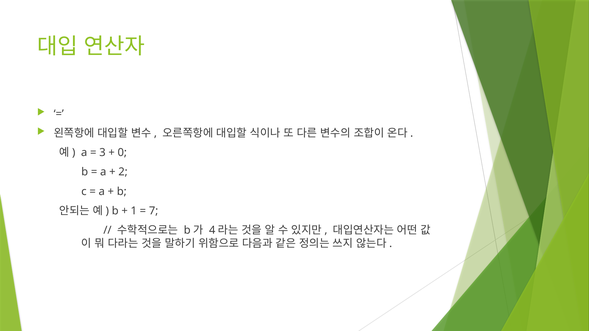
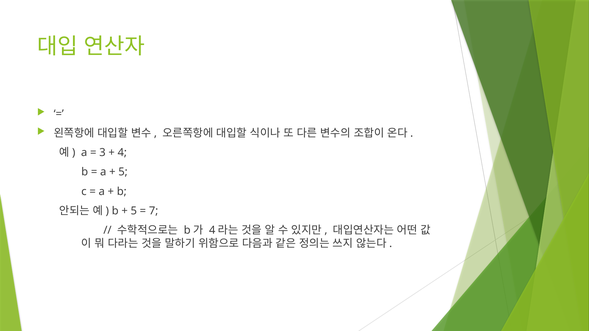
0: 0 -> 4
2 at (123, 172): 2 -> 5
1 at (134, 211): 1 -> 5
